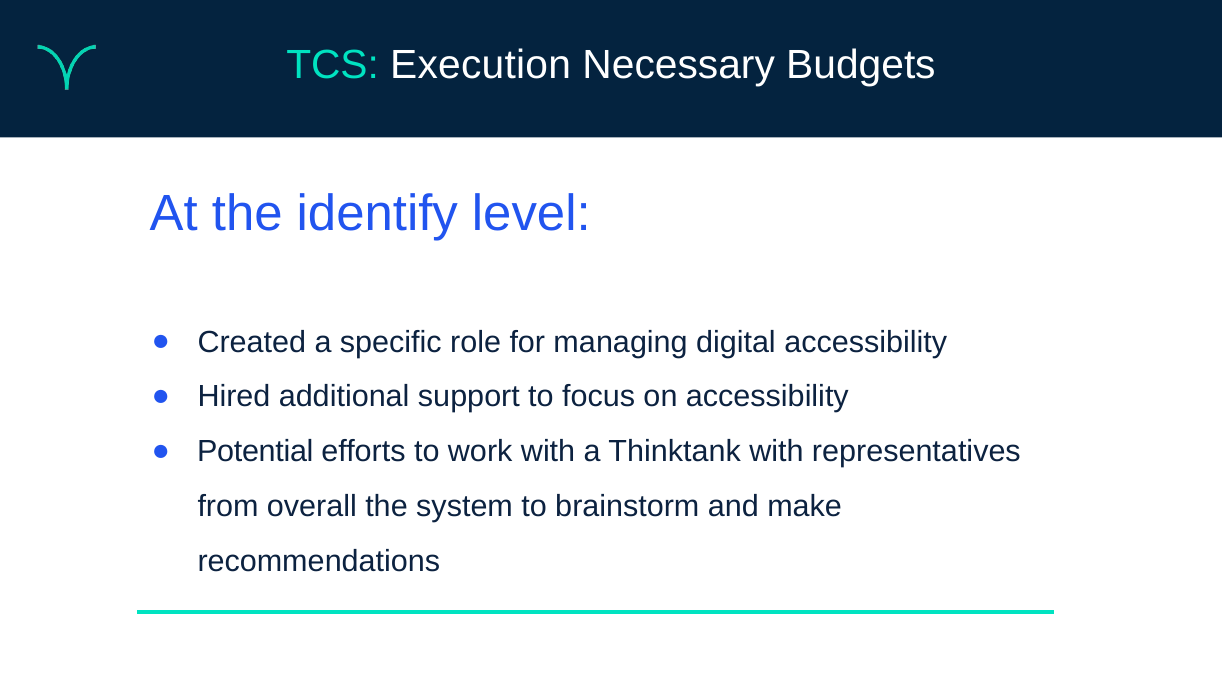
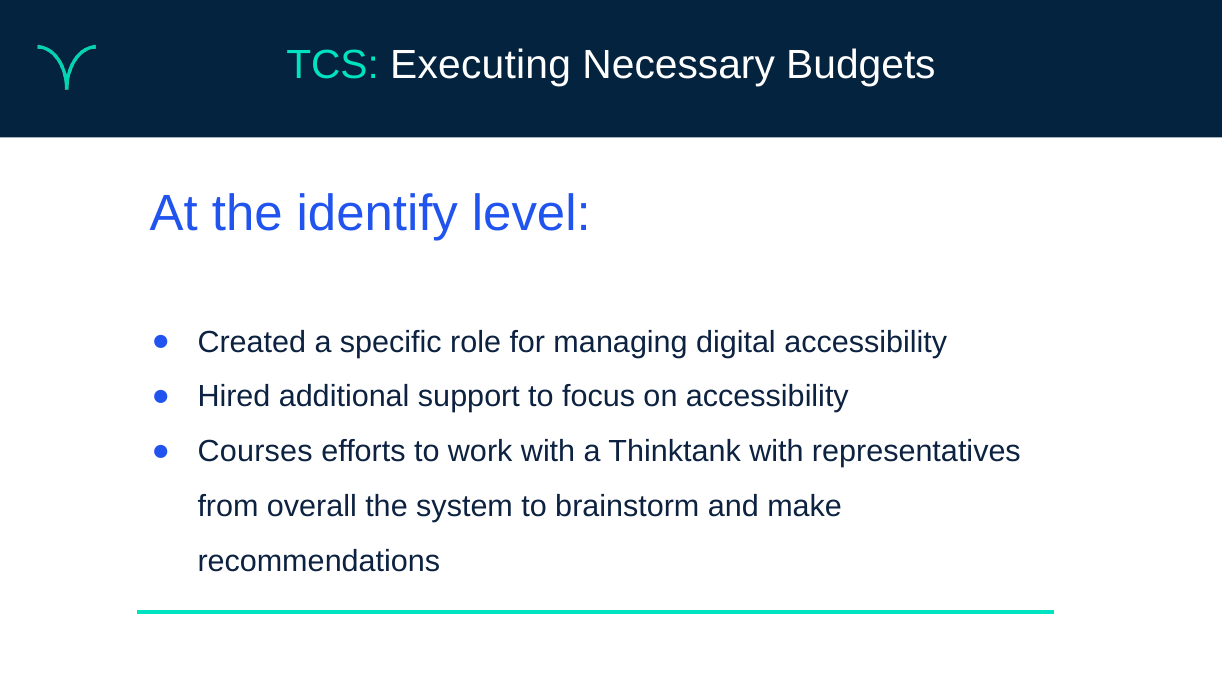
Execution: Execution -> Executing
Potential: Potential -> Courses
